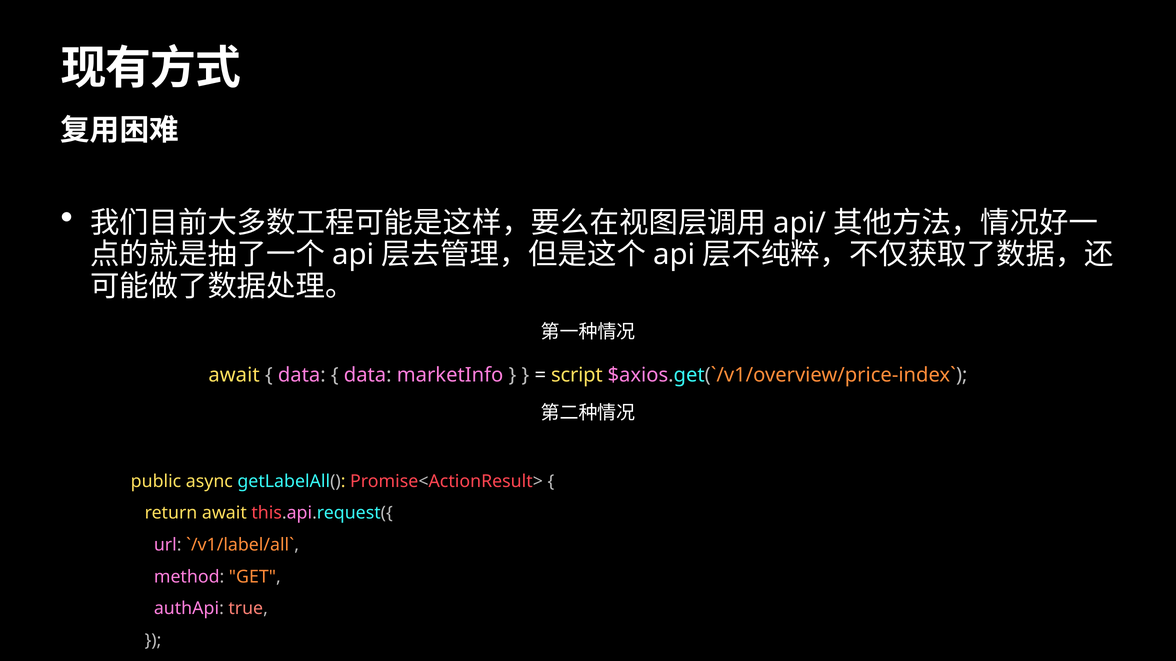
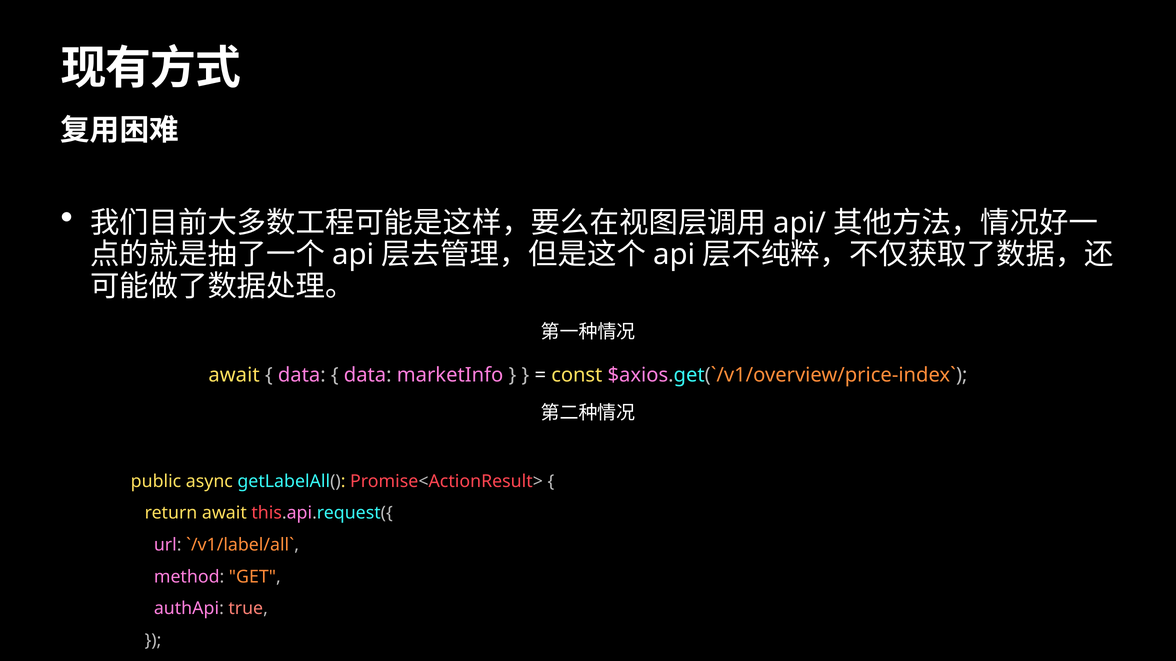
script: script -> const
